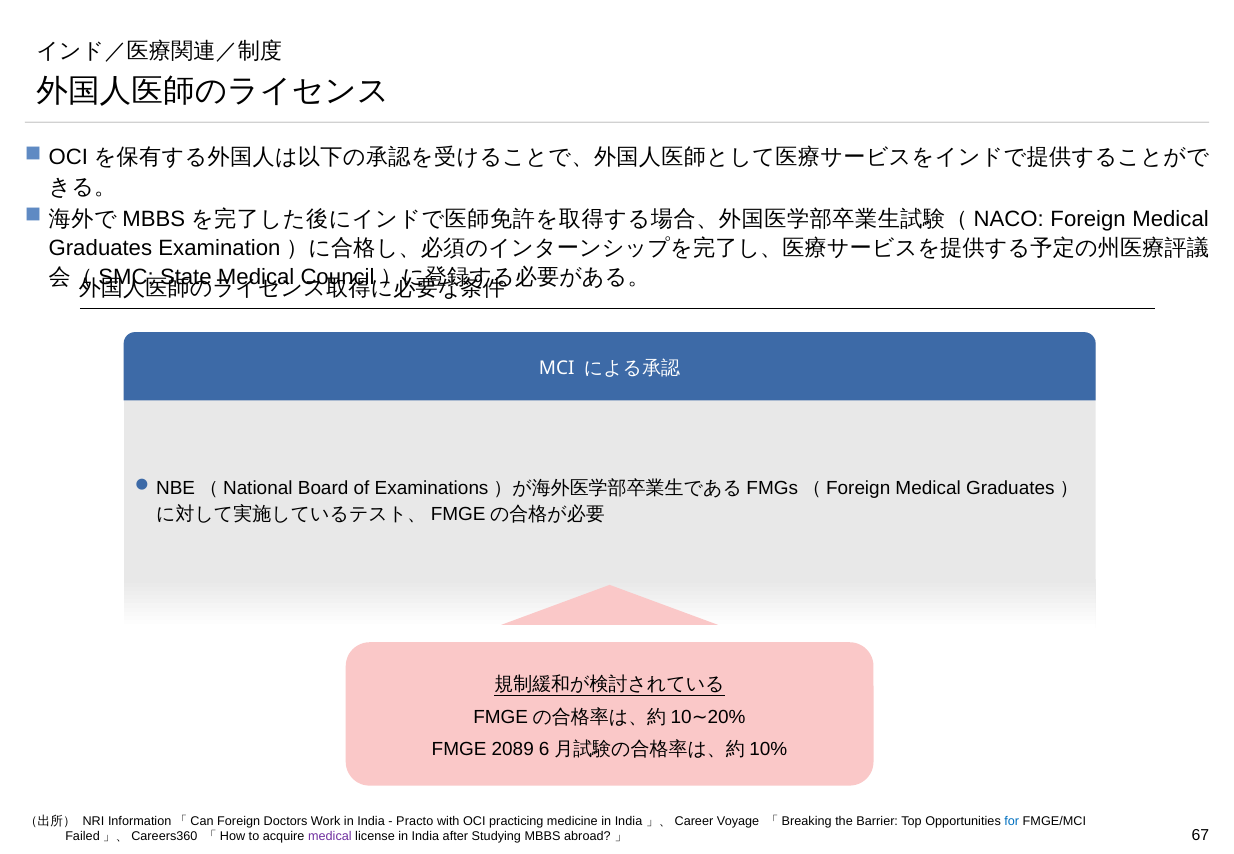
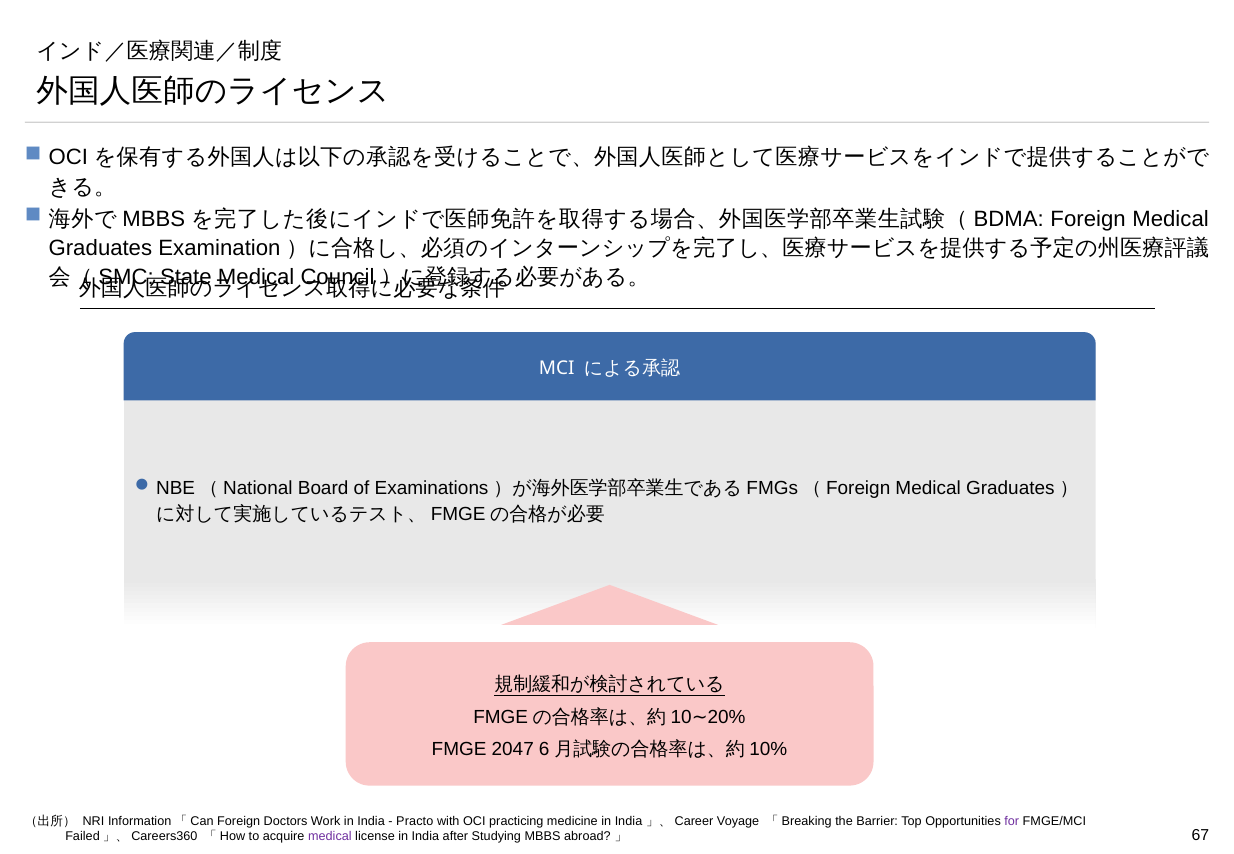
NACO: NACO -> BDMA
2089: 2089 -> 2047
for colour: blue -> purple
